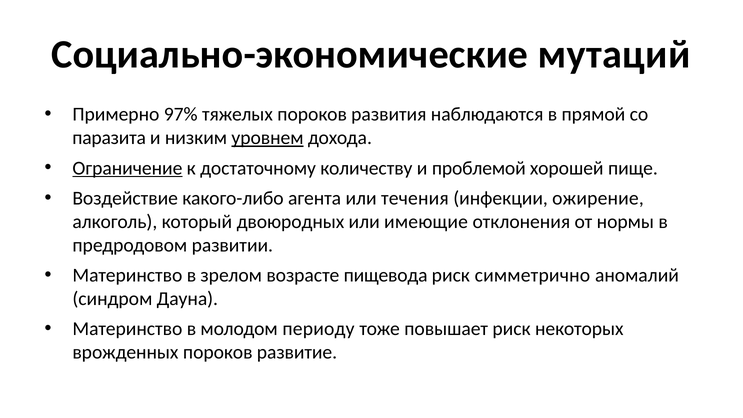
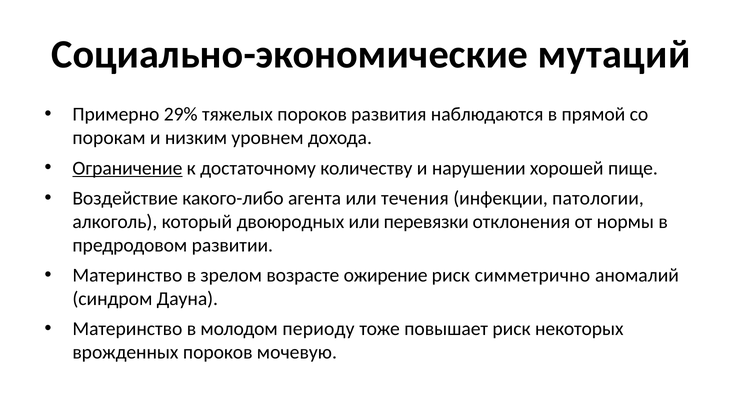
97%: 97% -> 29%
паразита: паразита -> порокам
уровнем underline: present -> none
проблемой: проблемой -> нарушении
ожирение: ожирение -> патологии
имеющие: имеющие -> перевязки
пищевода: пищевода -> ожирение
развитие: развитие -> мочевую
